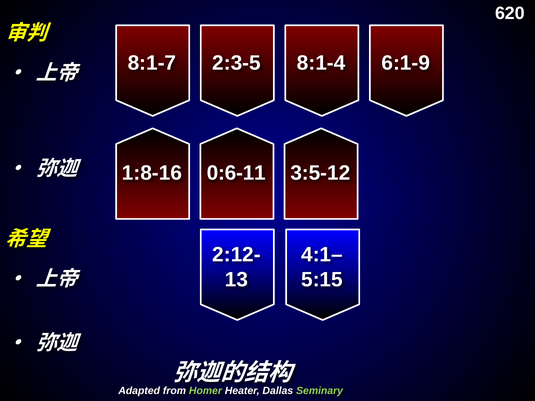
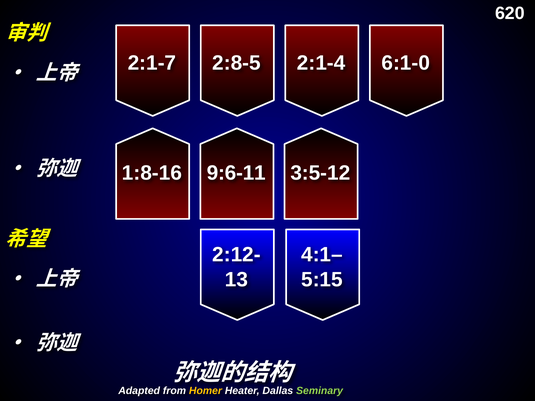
8:1-7: 8:1-7 -> 2:1-7
2:3-5: 2:3-5 -> 2:8-5
8:1-4: 8:1-4 -> 2:1-4
6:1-9: 6:1-9 -> 6:1-0
0:6-11: 0:6-11 -> 9:6-11
Homer colour: light green -> yellow
